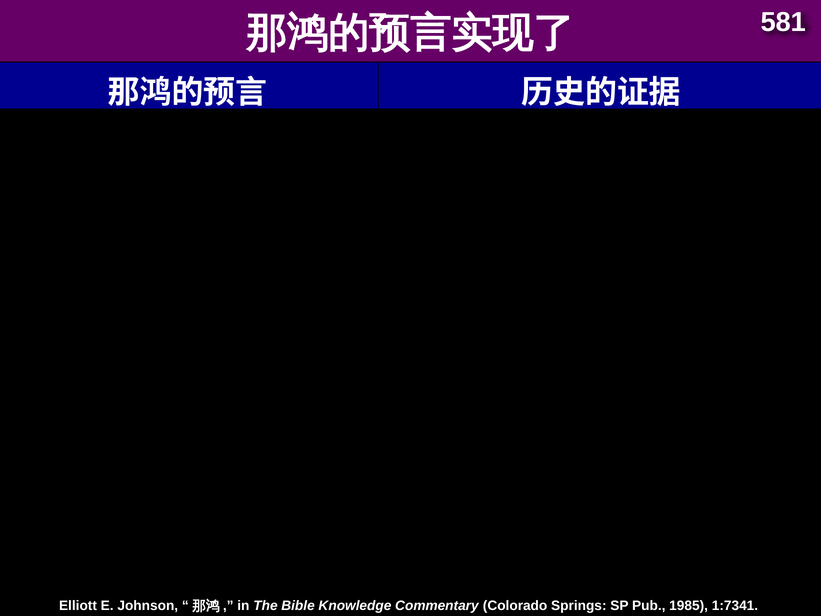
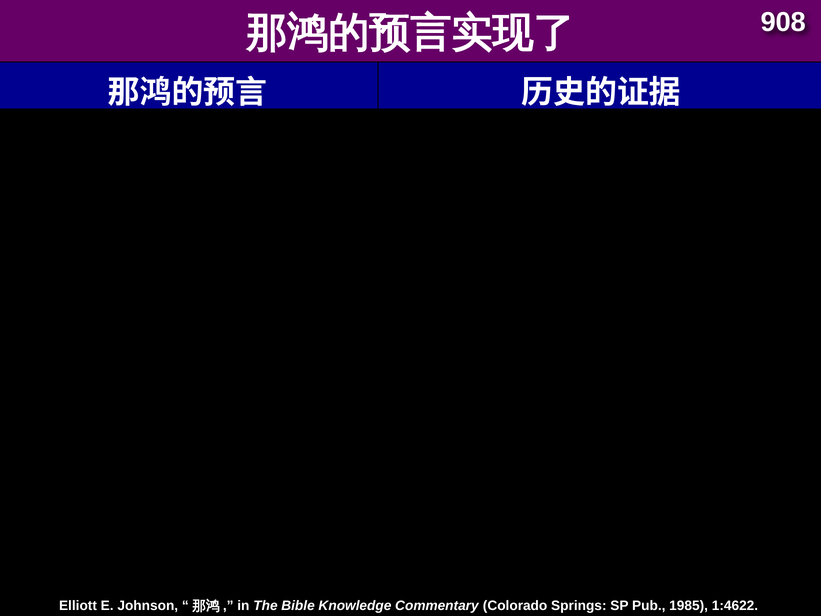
581: 581 -> 908
1:7341: 1:7341 -> 1:4622
